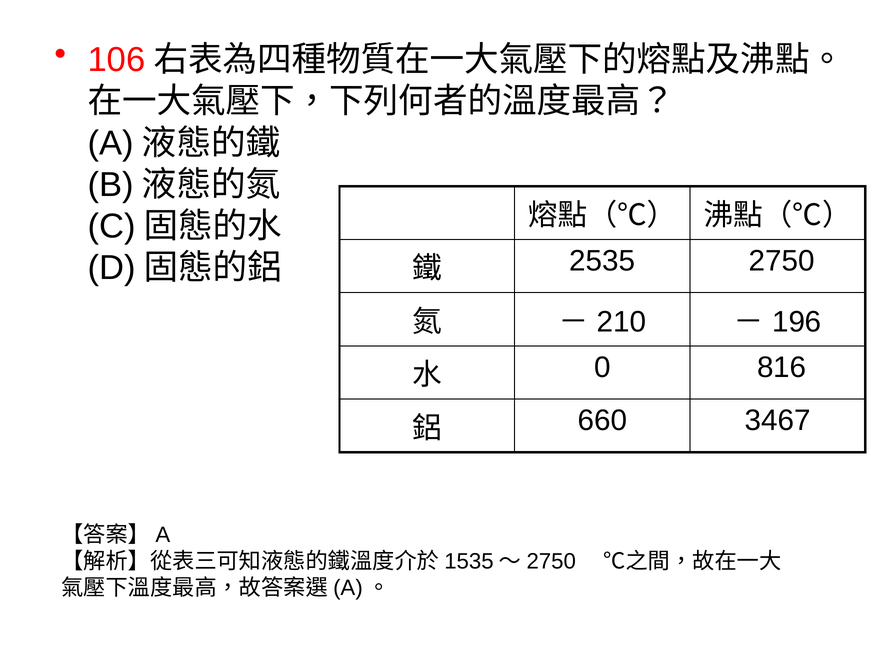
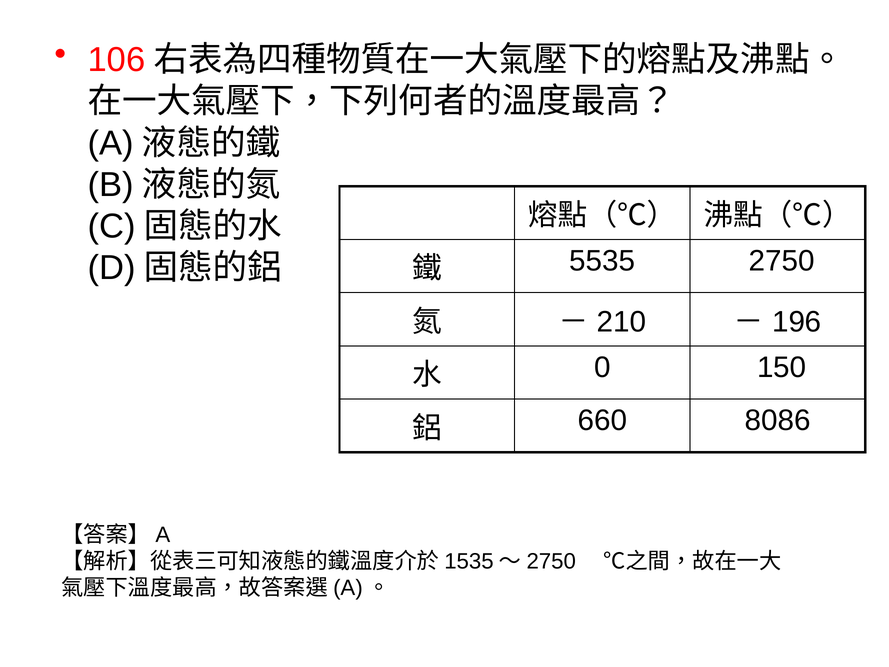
2535: 2535 -> 5535
816: 816 -> 150
3467: 3467 -> 8086
